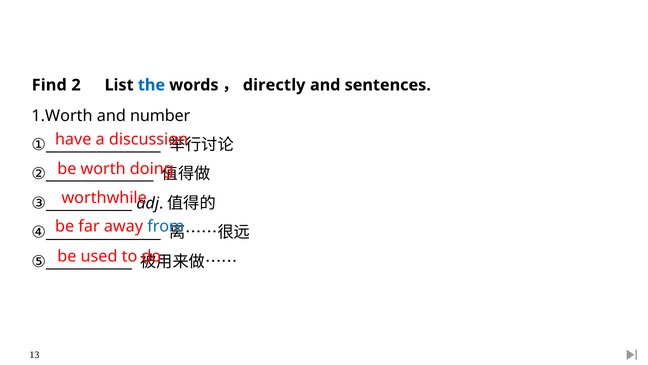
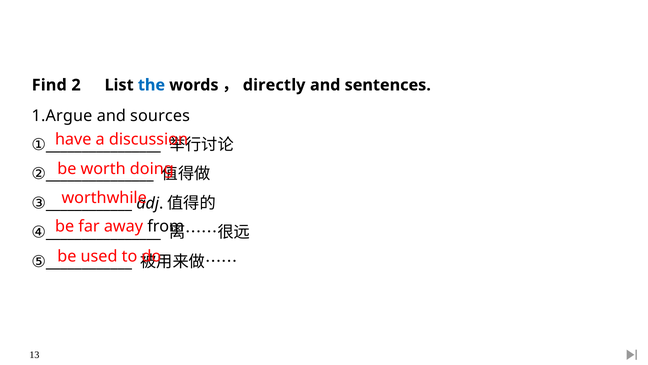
1.Worth: 1.Worth -> 1.Argue
number: number -> sources
from colour: blue -> black
